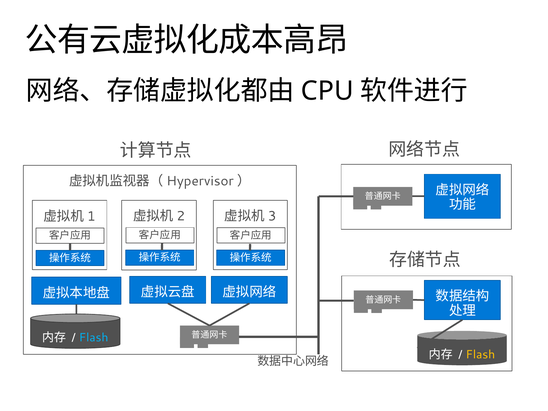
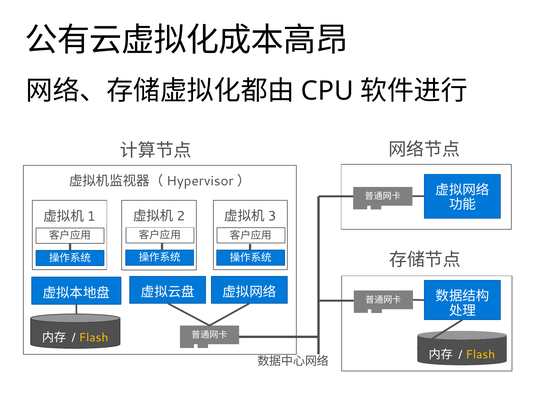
Flash at (94, 338) colour: light blue -> yellow
